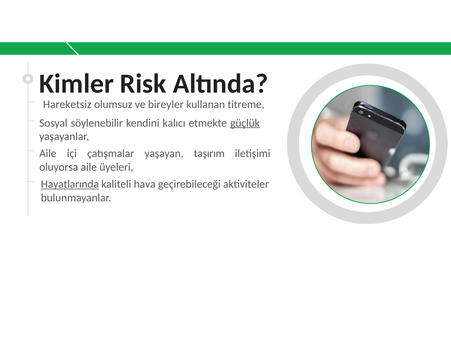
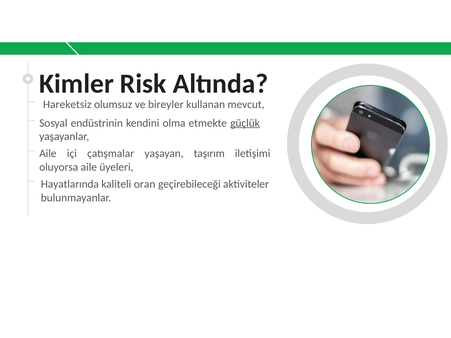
titreme: titreme -> mevcut
söylenebilir: söylenebilir -> endüstrinin
kalıcı: kalıcı -> olma
Hayatlarında underline: present -> none
hava: hava -> oran
